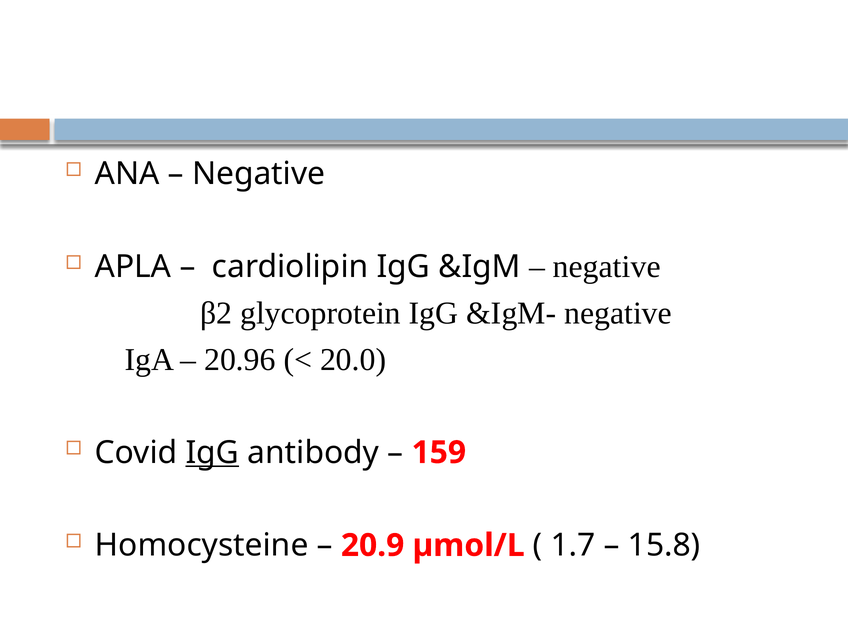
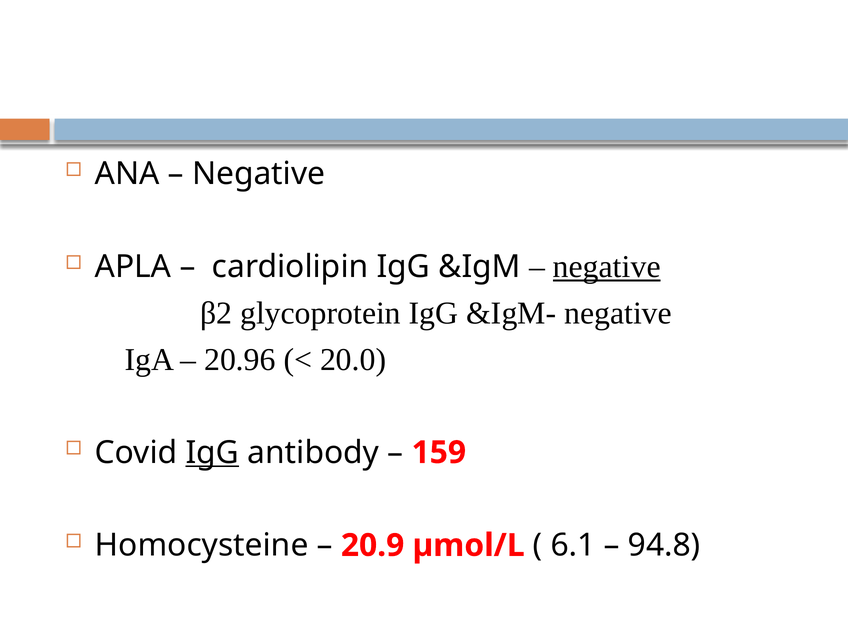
negative at (607, 267) underline: none -> present
1.7: 1.7 -> 6.1
15.8: 15.8 -> 94.8
